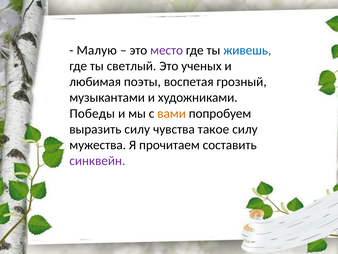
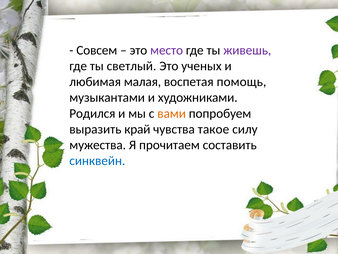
Малую: Малую -> Совсем
живешь colour: blue -> purple
поэты: поэты -> малая
грозный: грозный -> помощь
Победы: Победы -> Родился
выразить силу: силу -> край
синквейн colour: purple -> blue
